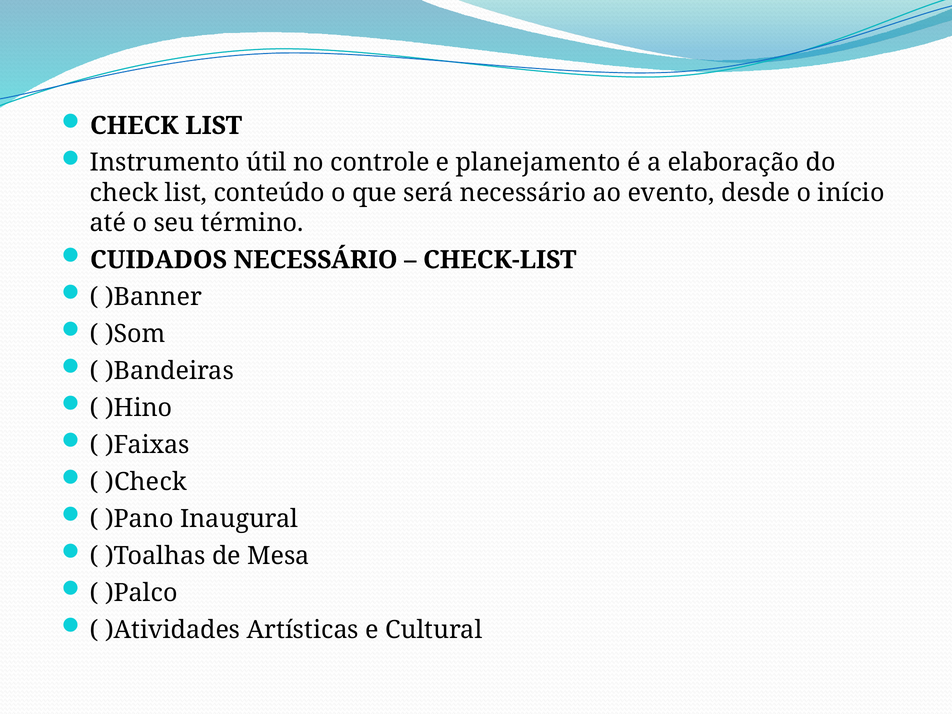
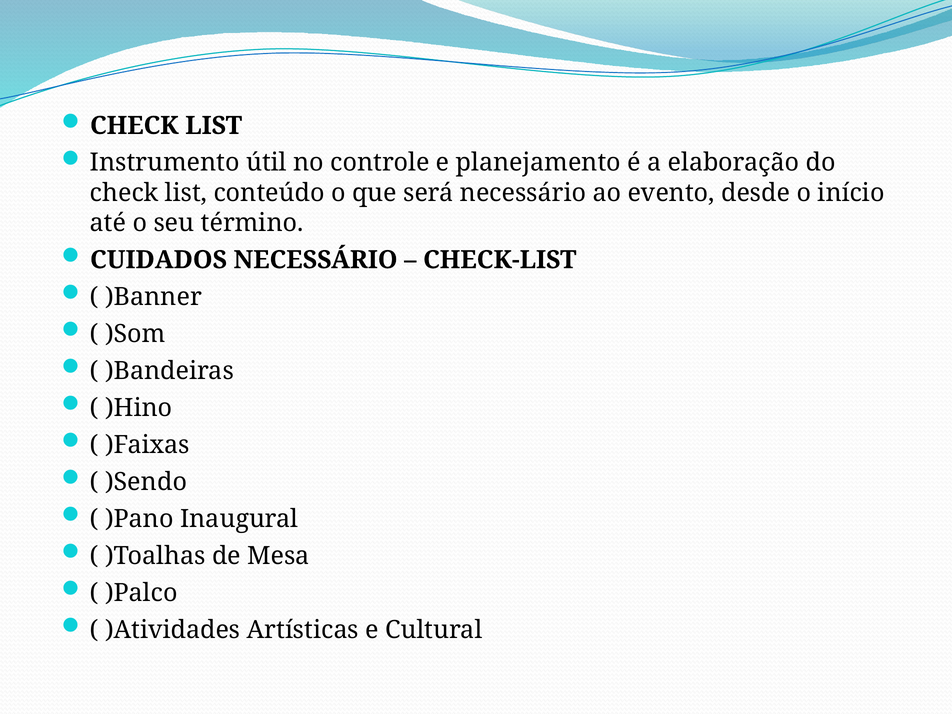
)Check: )Check -> )Sendo
